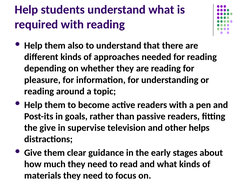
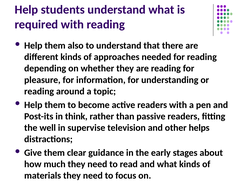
goals: goals -> think
the give: give -> well
